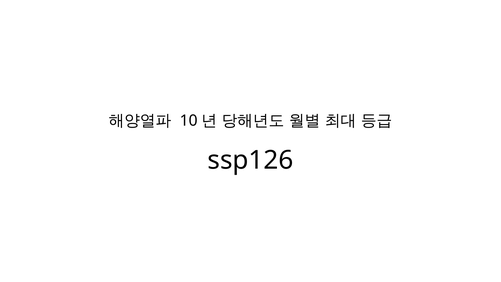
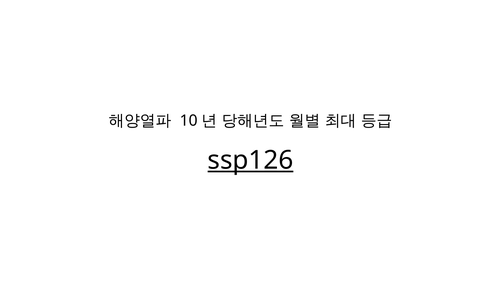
ssp126 underline: none -> present
